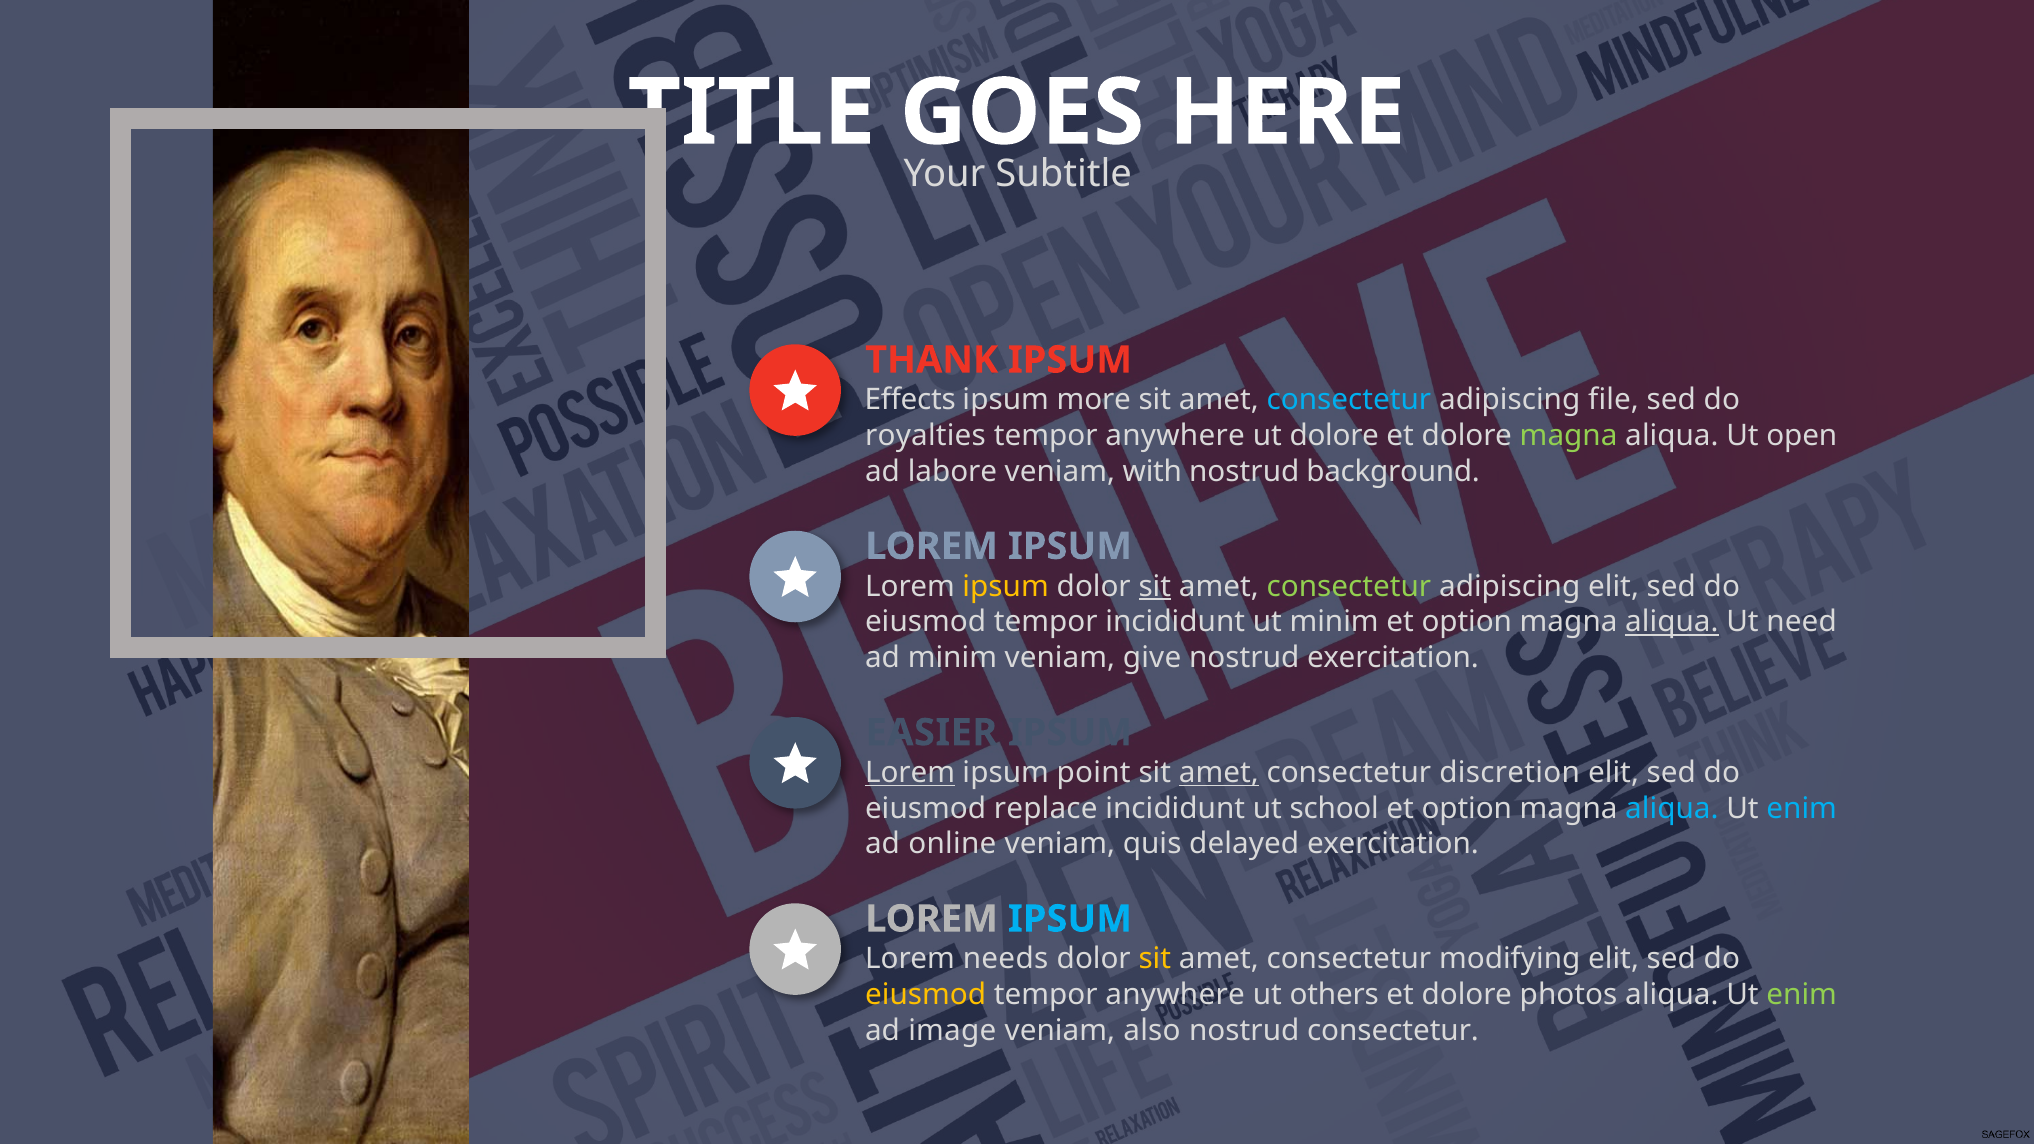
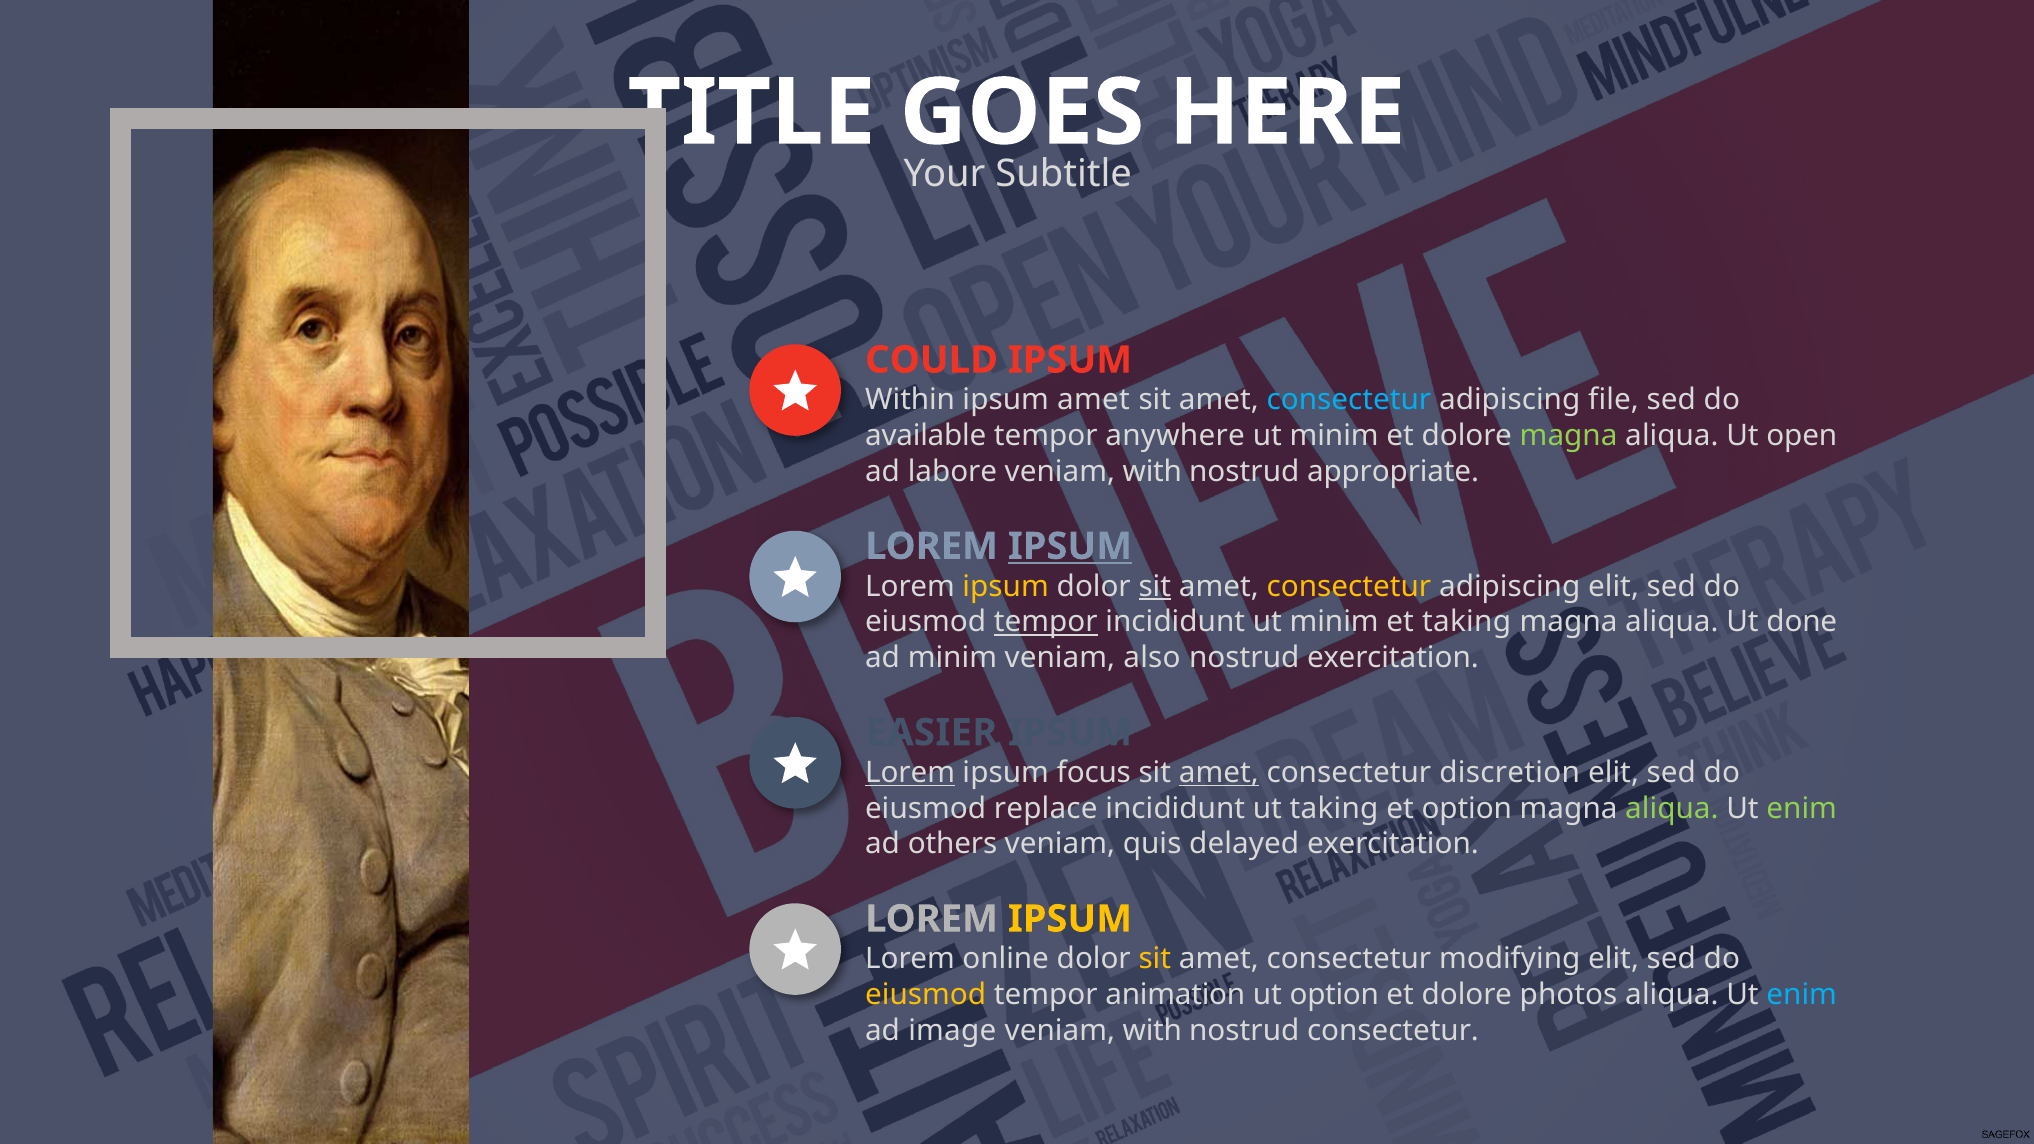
THANK: THANK -> COULD
Effects: Effects -> Within
ipsum more: more -> amet
royalties: royalties -> available
dolore at (1334, 436): dolore -> minim
background: background -> appropriate
IPSUM at (1070, 546) underline: none -> present
consectetur at (1349, 587) colour: light green -> yellow
tempor at (1046, 622) underline: none -> present
option at (1467, 622): option -> taking
aliqua at (1672, 622) underline: present -> none
need: need -> done
give: give -> also
point: point -> focus
ut school: school -> taking
aliqua at (1672, 808) colour: light blue -> light green
enim at (1802, 808) colour: light blue -> light green
online: online -> others
IPSUM at (1070, 919) colour: light blue -> yellow
needs: needs -> online
anywhere at (1175, 995): anywhere -> animation
ut others: others -> option
enim at (1802, 995) colour: light green -> light blue
also at (1152, 1030): also -> with
